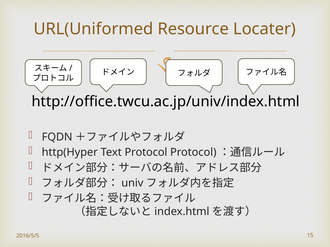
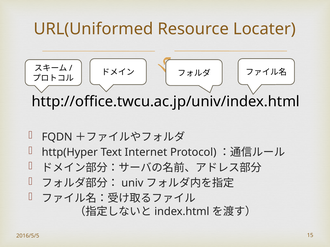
Text Protocol: Protocol -> Internet
